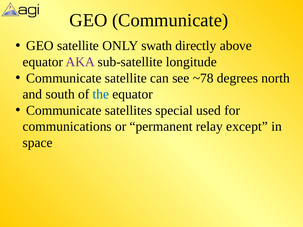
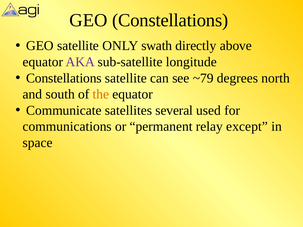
GEO Communicate: Communicate -> Constellations
Communicate at (64, 78): Communicate -> Constellations
~78: ~78 -> ~79
the colour: blue -> orange
special: special -> several
